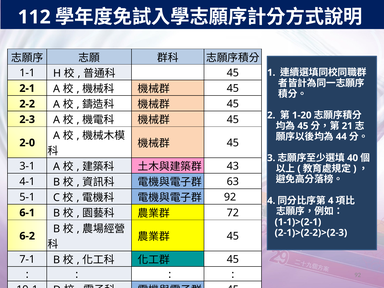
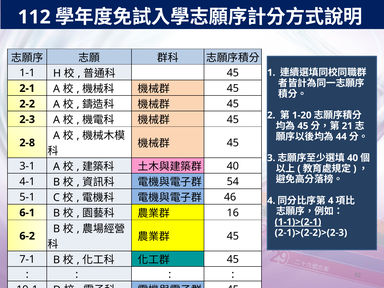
2-0: 2-0 -> 2-8
43 at (233, 166): 43 -> 40
63: 63 -> 54
92 at (230, 197): 92 -> 46
72: 72 -> 16
1-1)>(2-1 underline: none -> present
